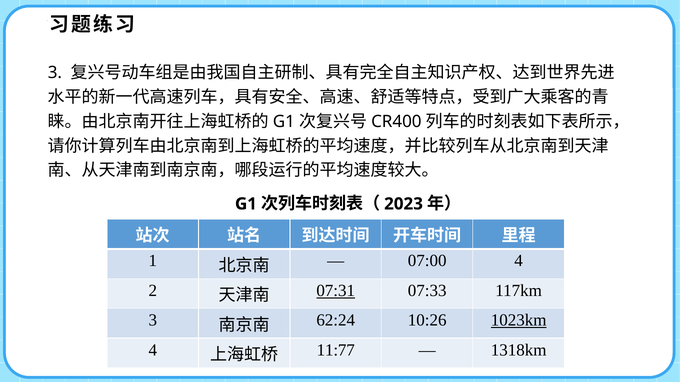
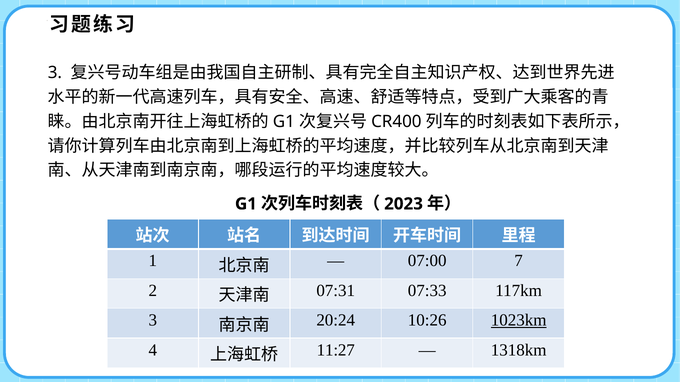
07:00 4: 4 -> 7
07:31 underline: present -> none
62:24: 62:24 -> 20:24
11:77: 11:77 -> 11:27
